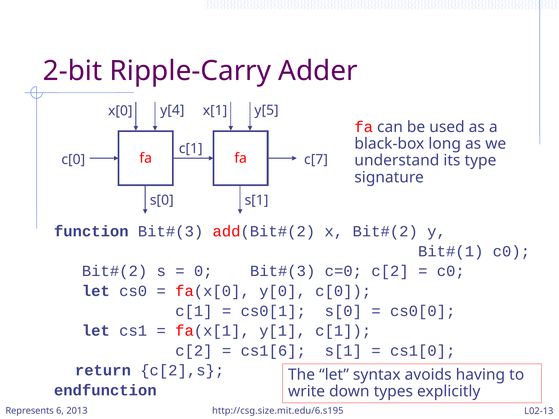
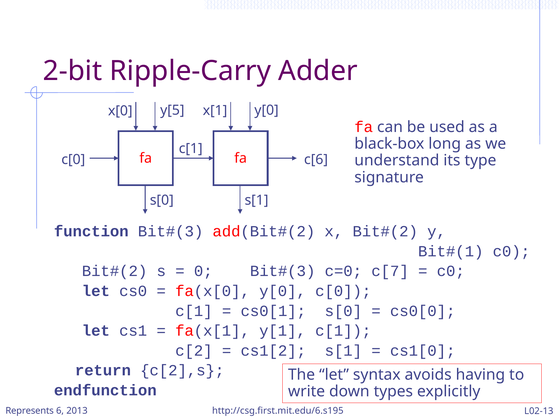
x[1 y[5: y[5 -> y[0
y[4: y[4 -> y[5
c[7: c[7 -> c[6
c=0 c[2: c[2 -> c[7
cs1[6: cs1[6 -> cs1[2
http://csg.size.mit.edu/6.s195: http://csg.size.mit.edu/6.s195 -> http://csg.first.mit.edu/6.s195
